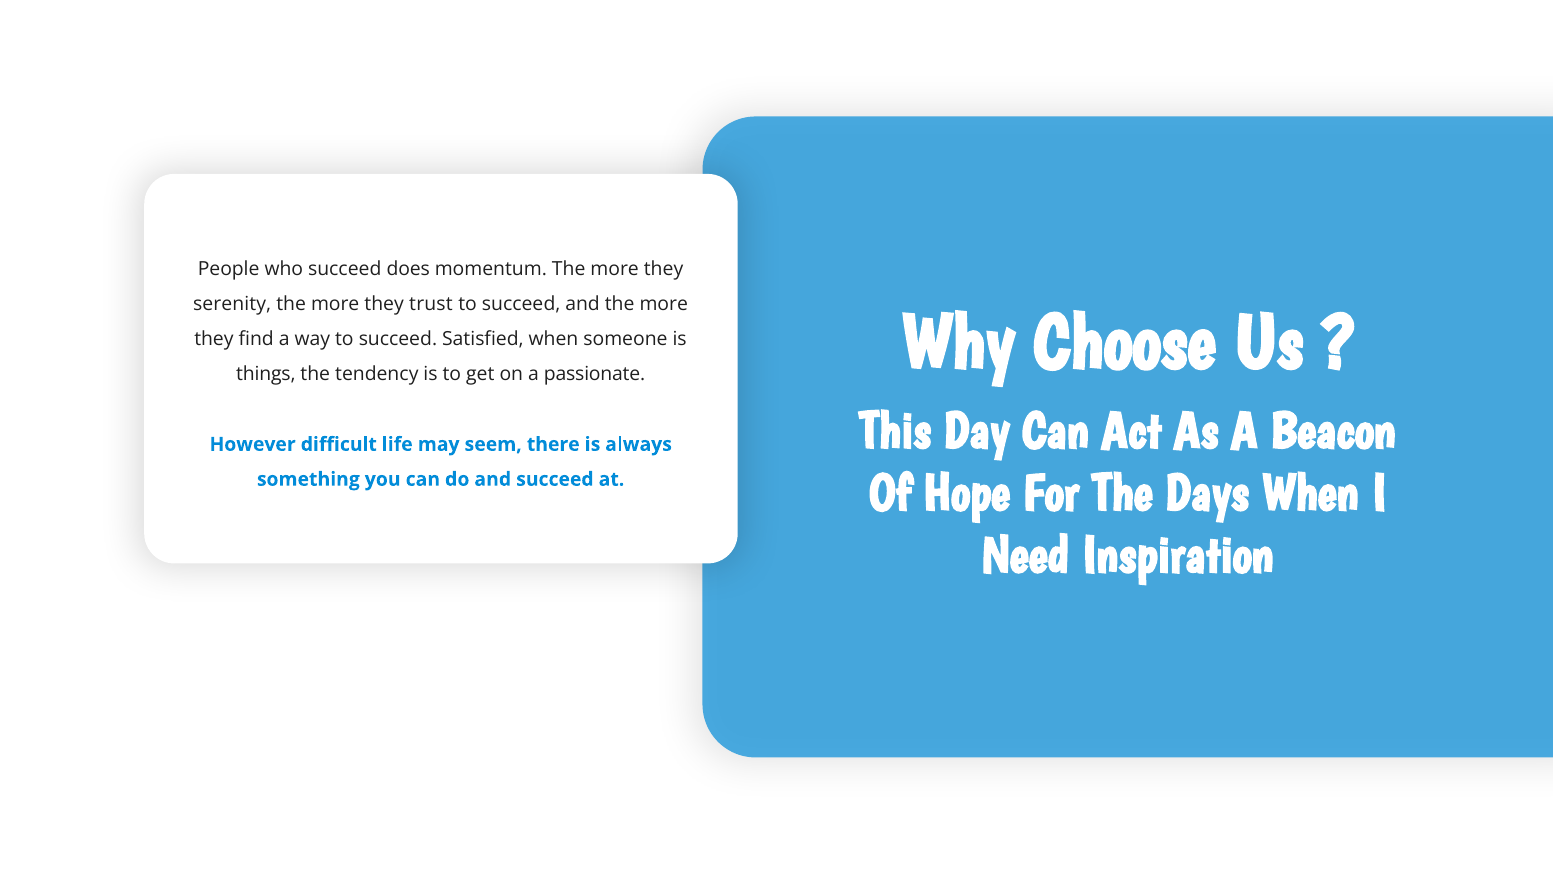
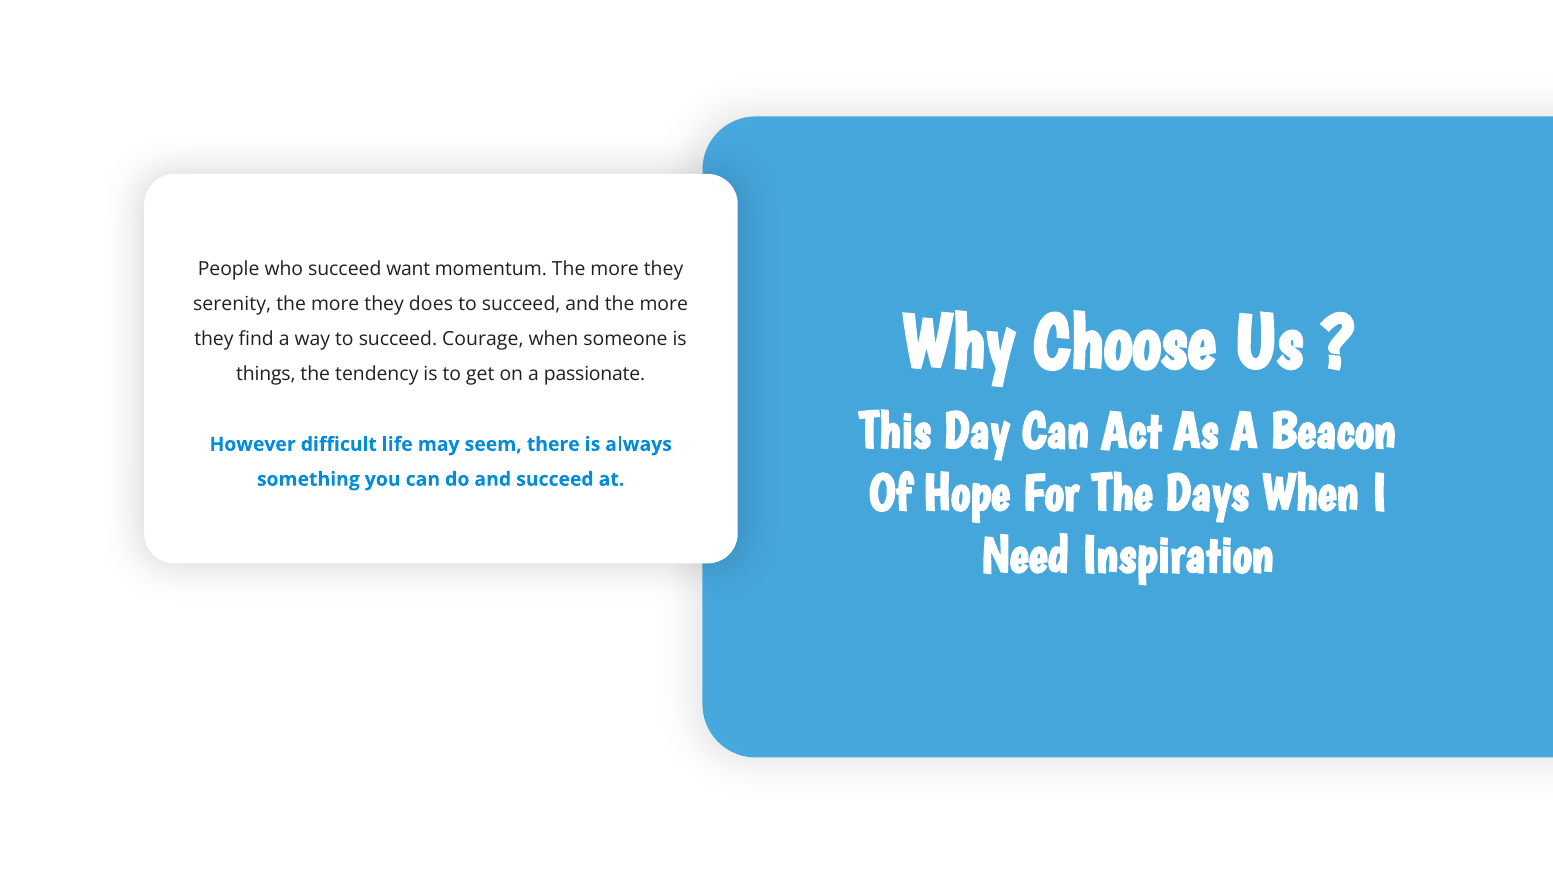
does: does -> want
trust: trust -> does
Satisfied: Satisfied -> Courage
